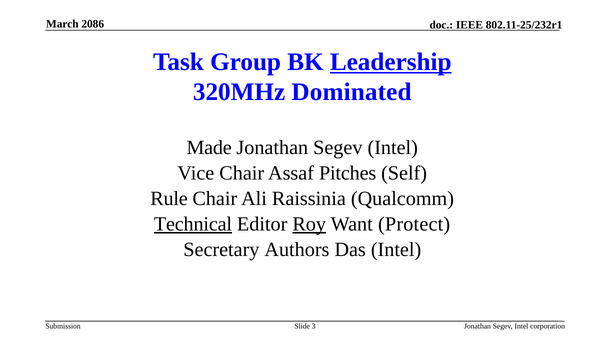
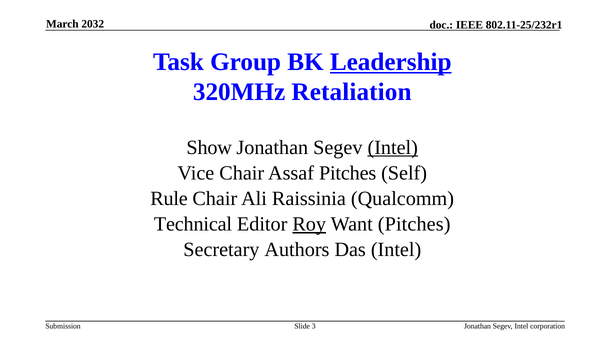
2086: 2086 -> 2032
Dominated: Dominated -> Retaliation
Made: Made -> Show
Intel at (393, 147) underline: none -> present
Technical underline: present -> none
Want Protect: Protect -> Pitches
